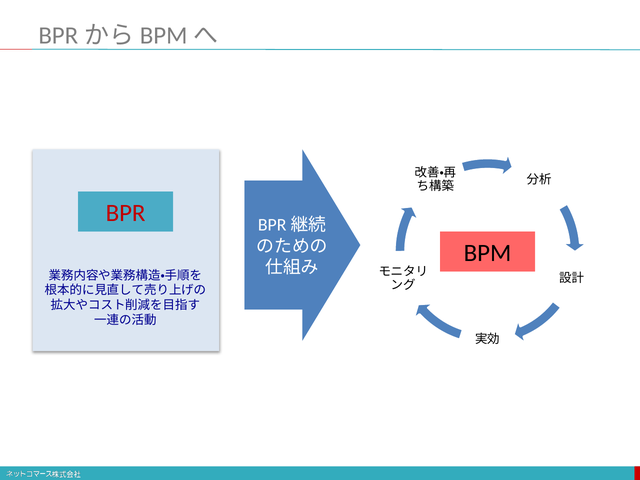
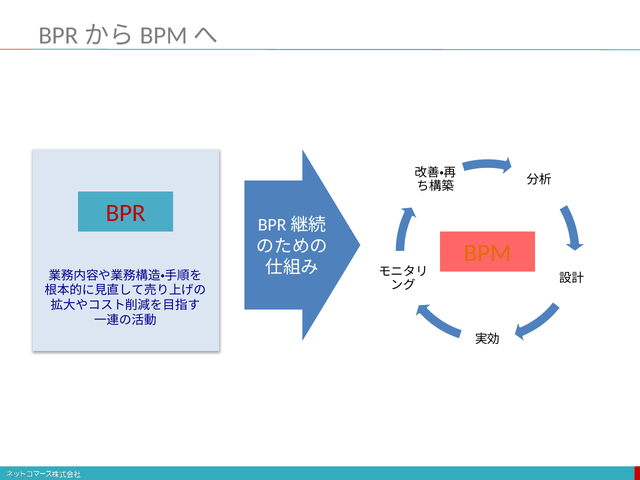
BPM colour: black -> orange
